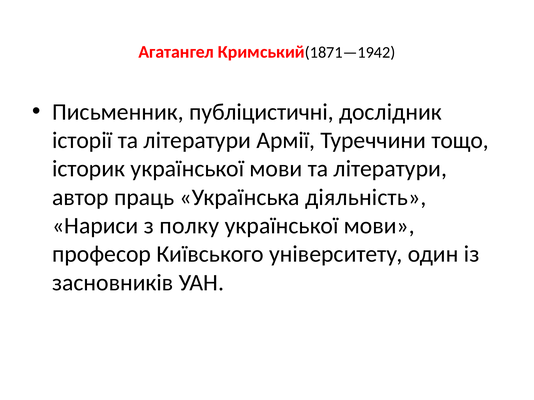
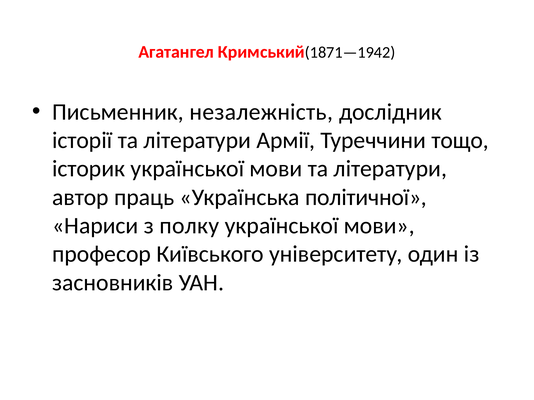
публіцистичні: публіцистичні -> незалежність
діяльність: діяльність -> політичної
